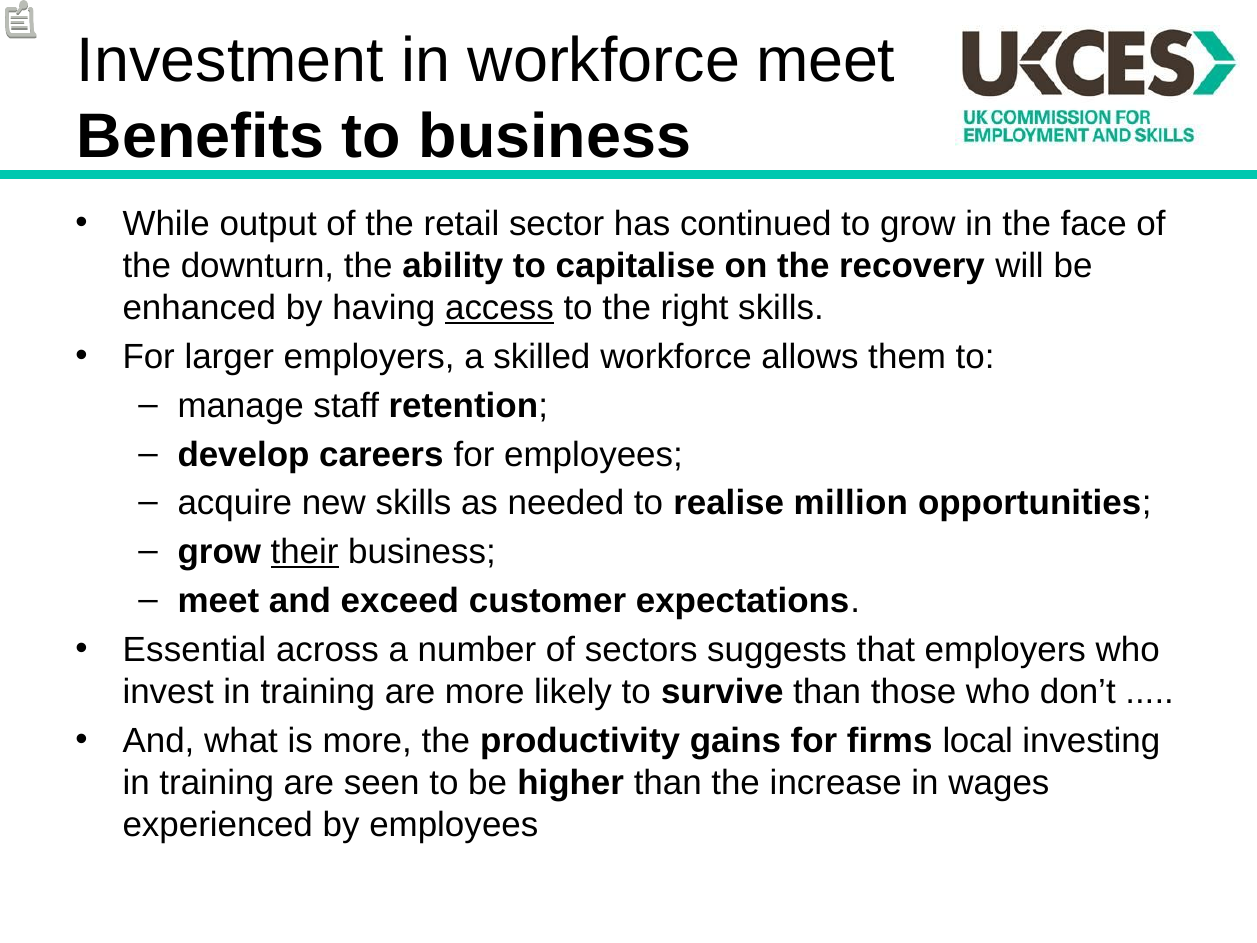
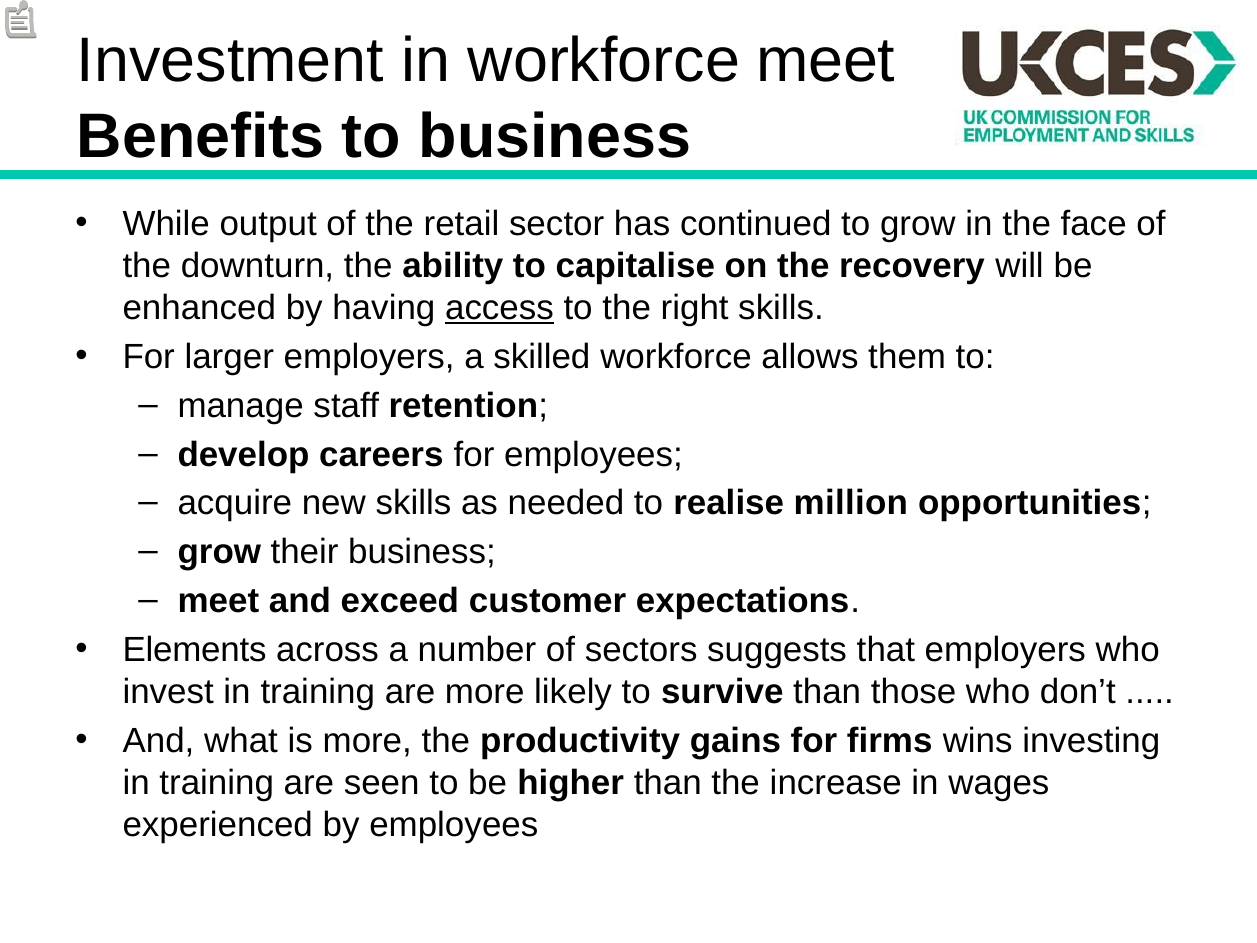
their underline: present -> none
Essential: Essential -> Elements
local: local -> wins
